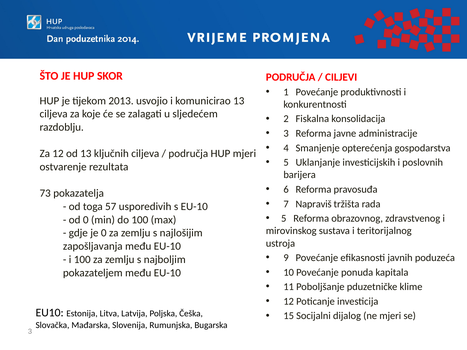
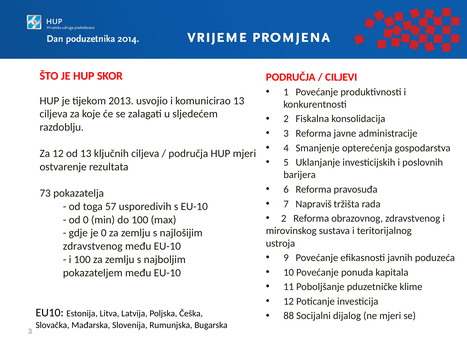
5 at (284, 219): 5 -> 2
zapošljavanja at (93, 246): zapošljavanja -> zdravstvenog
15: 15 -> 88
